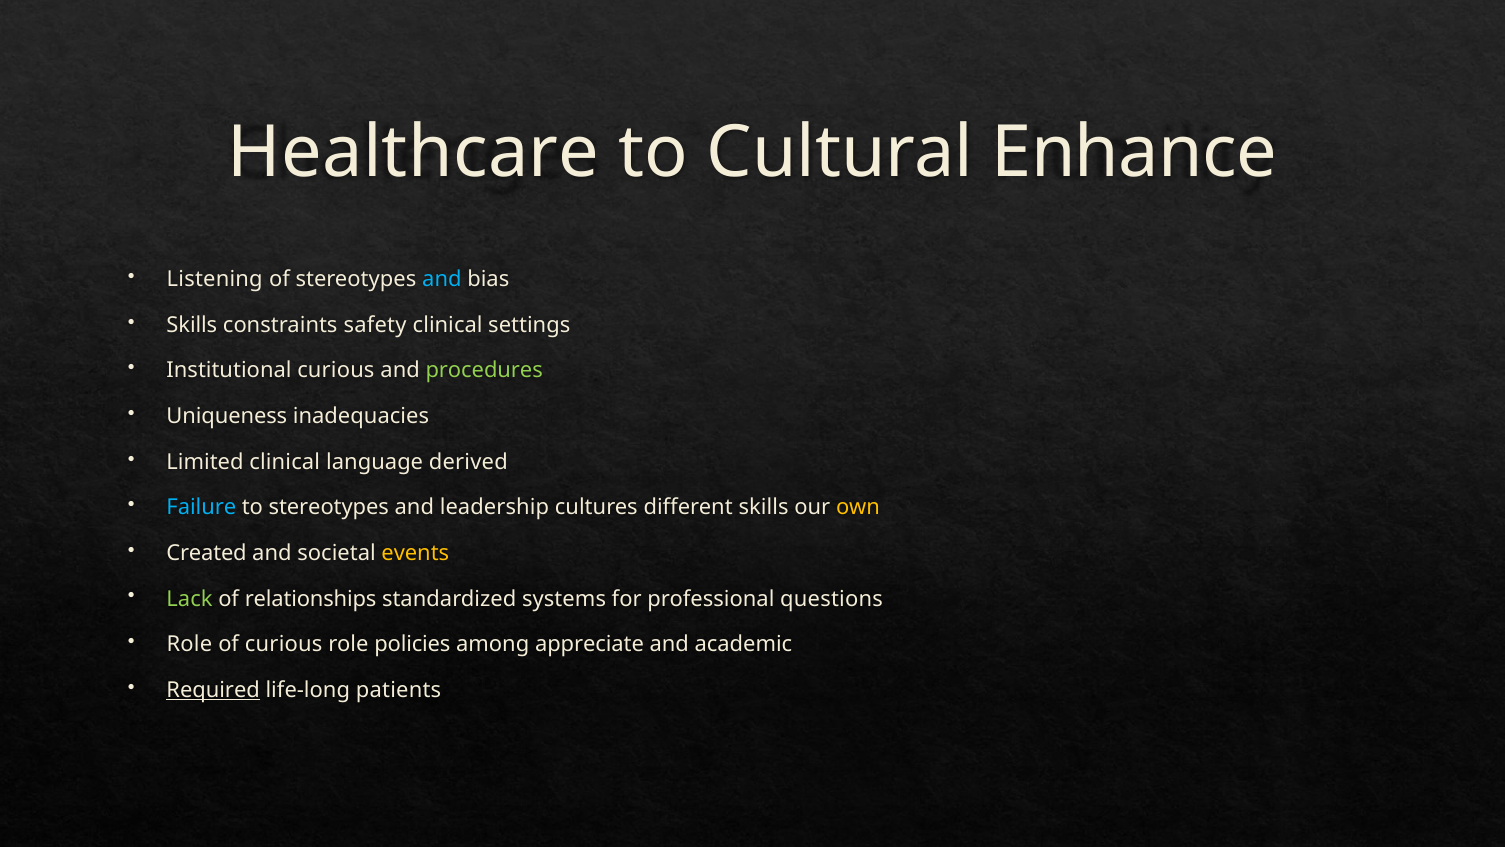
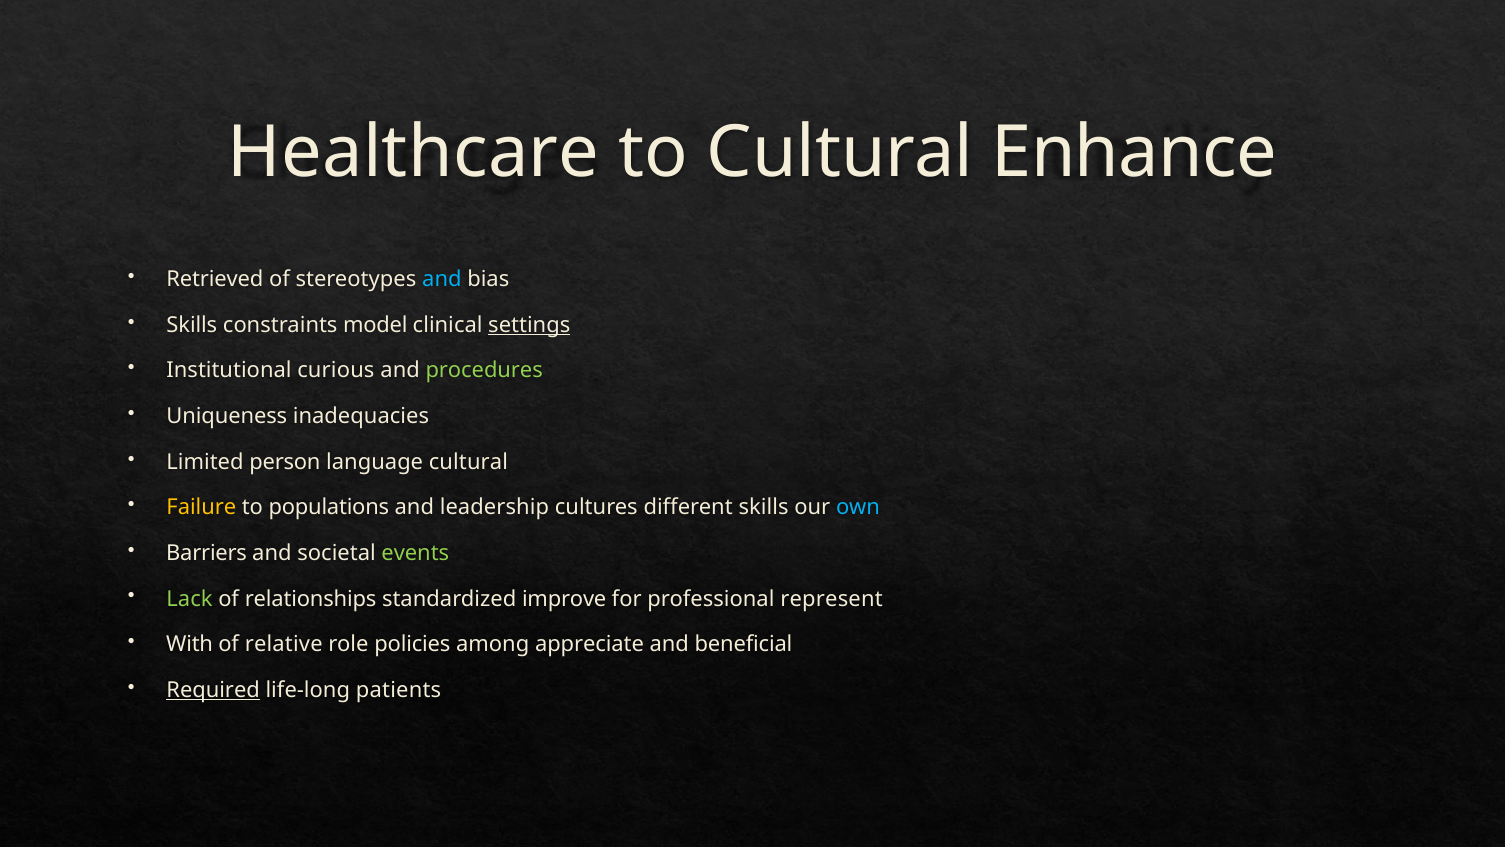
Listening: Listening -> Retrieved
safety: safety -> model
settings underline: none -> present
Limited clinical: clinical -> person
language derived: derived -> cultural
Failure colour: light blue -> yellow
to stereotypes: stereotypes -> populations
own colour: yellow -> light blue
Created: Created -> Barriers
events colour: yellow -> light green
systems: systems -> improve
questions: questions -> represent
Role at (189, 644): Role -> With
of curious: curious -> relative
academic: academic -> beneficial
